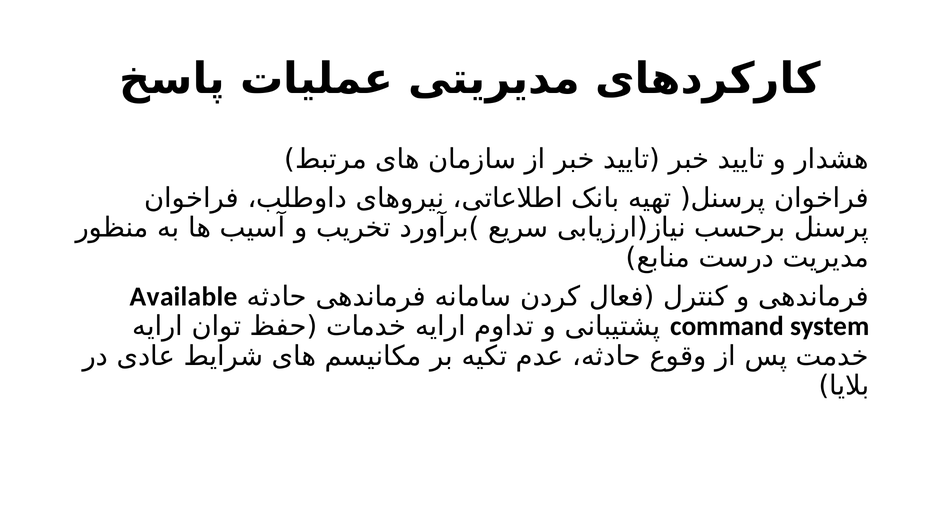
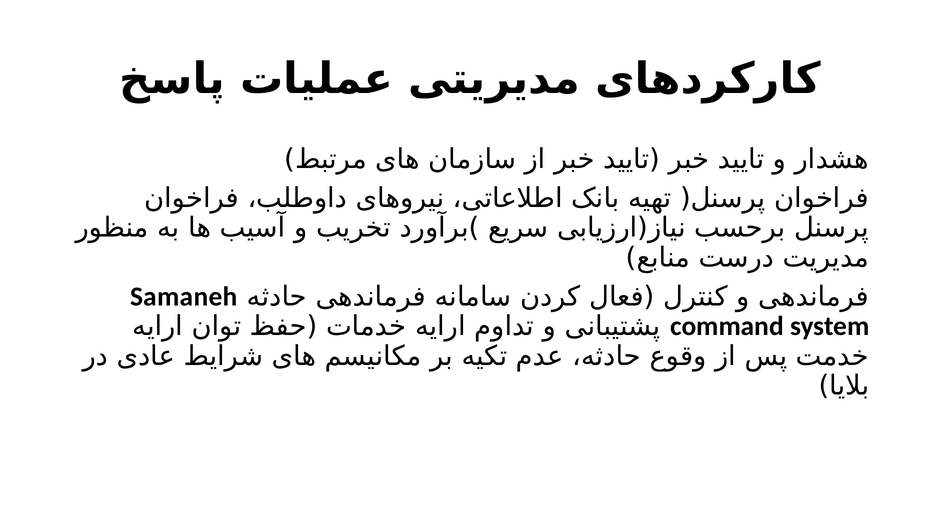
Available: Available -> Samaneh
